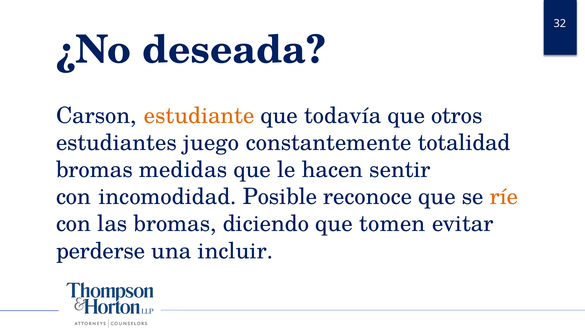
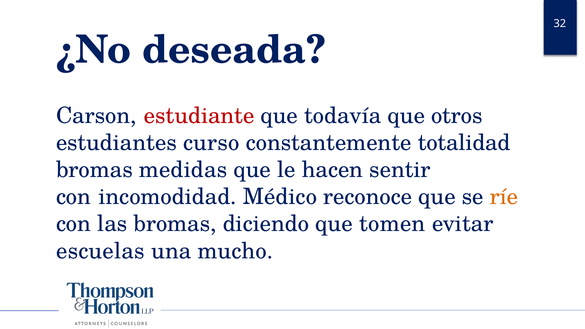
estudiante colour: orange -> red
juego: juego -> curso
Posible: Posible -> Médico
perderse: perderse -> escuelas
incluir: incluir -> mucho
